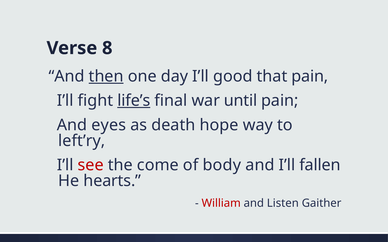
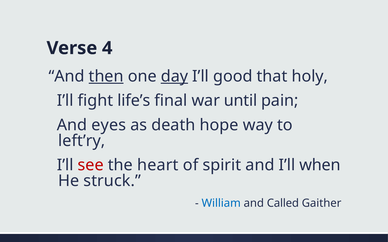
8: 8 -> 4
day underline: none -> present
that pain: pain -> holy
life’s underline: present -> none
come: come -> heart
body: body -> spirit
fallen: fallen -> when
hearts: hearts -> struck
William colour: red -> blue
Listen: Listen -> Called
